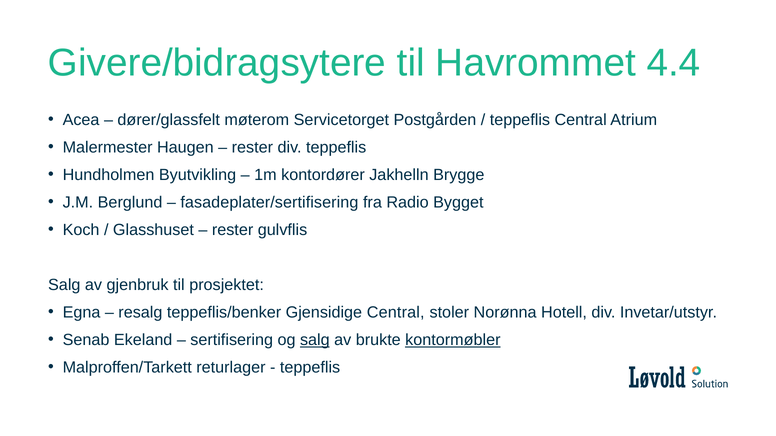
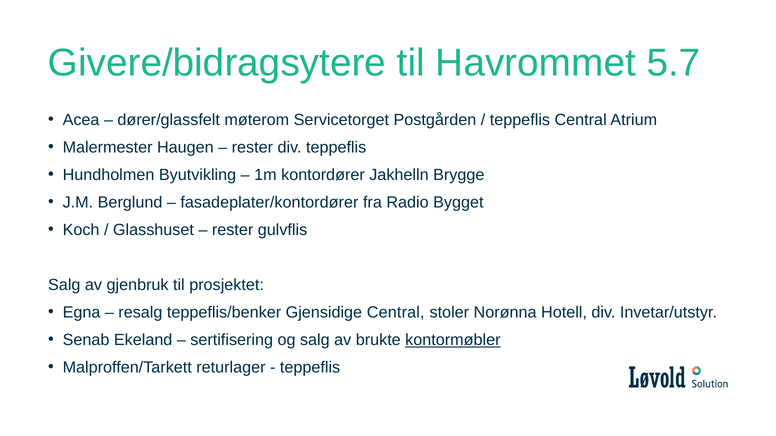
4.4: 4.4 -> 5.7
fasadeplater/sertifisering: fasadeplater/sertifisering -> fasadeplater/kontordører
salg at (315, 340) underline: present -> none
